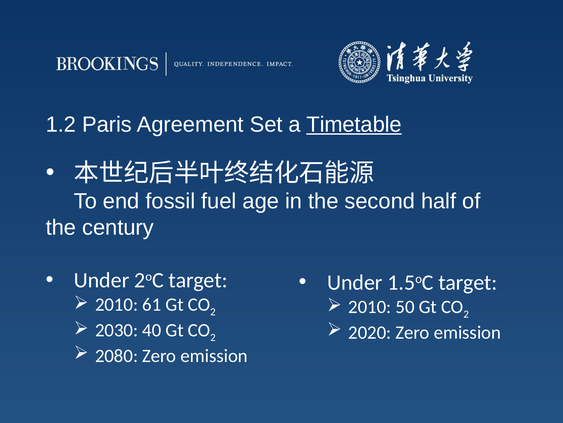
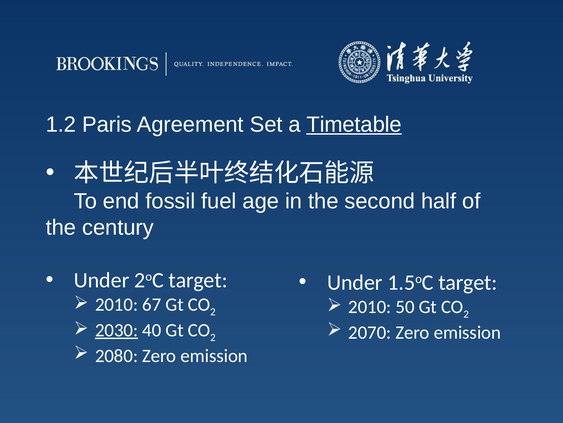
61: 61 -> 67
2030 underline: none -> present
2020: 2020 -> 2070
